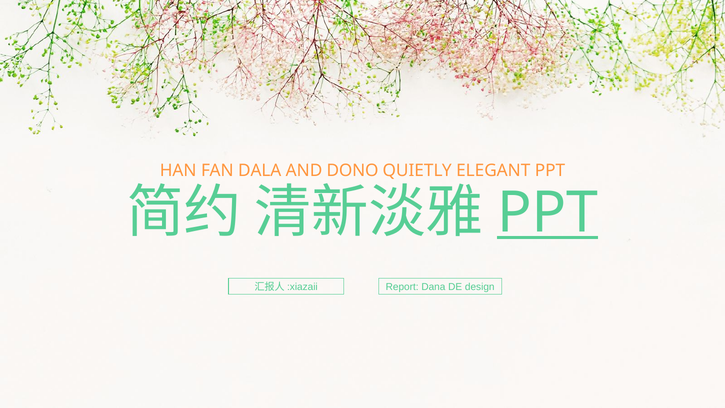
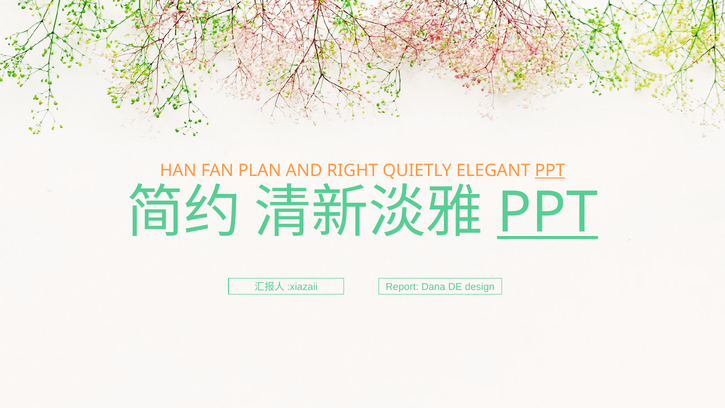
DALA: DALA -> PLAN
DONO: DONO -> RIGHT
PPT at (550, 171) underline: none -> present
